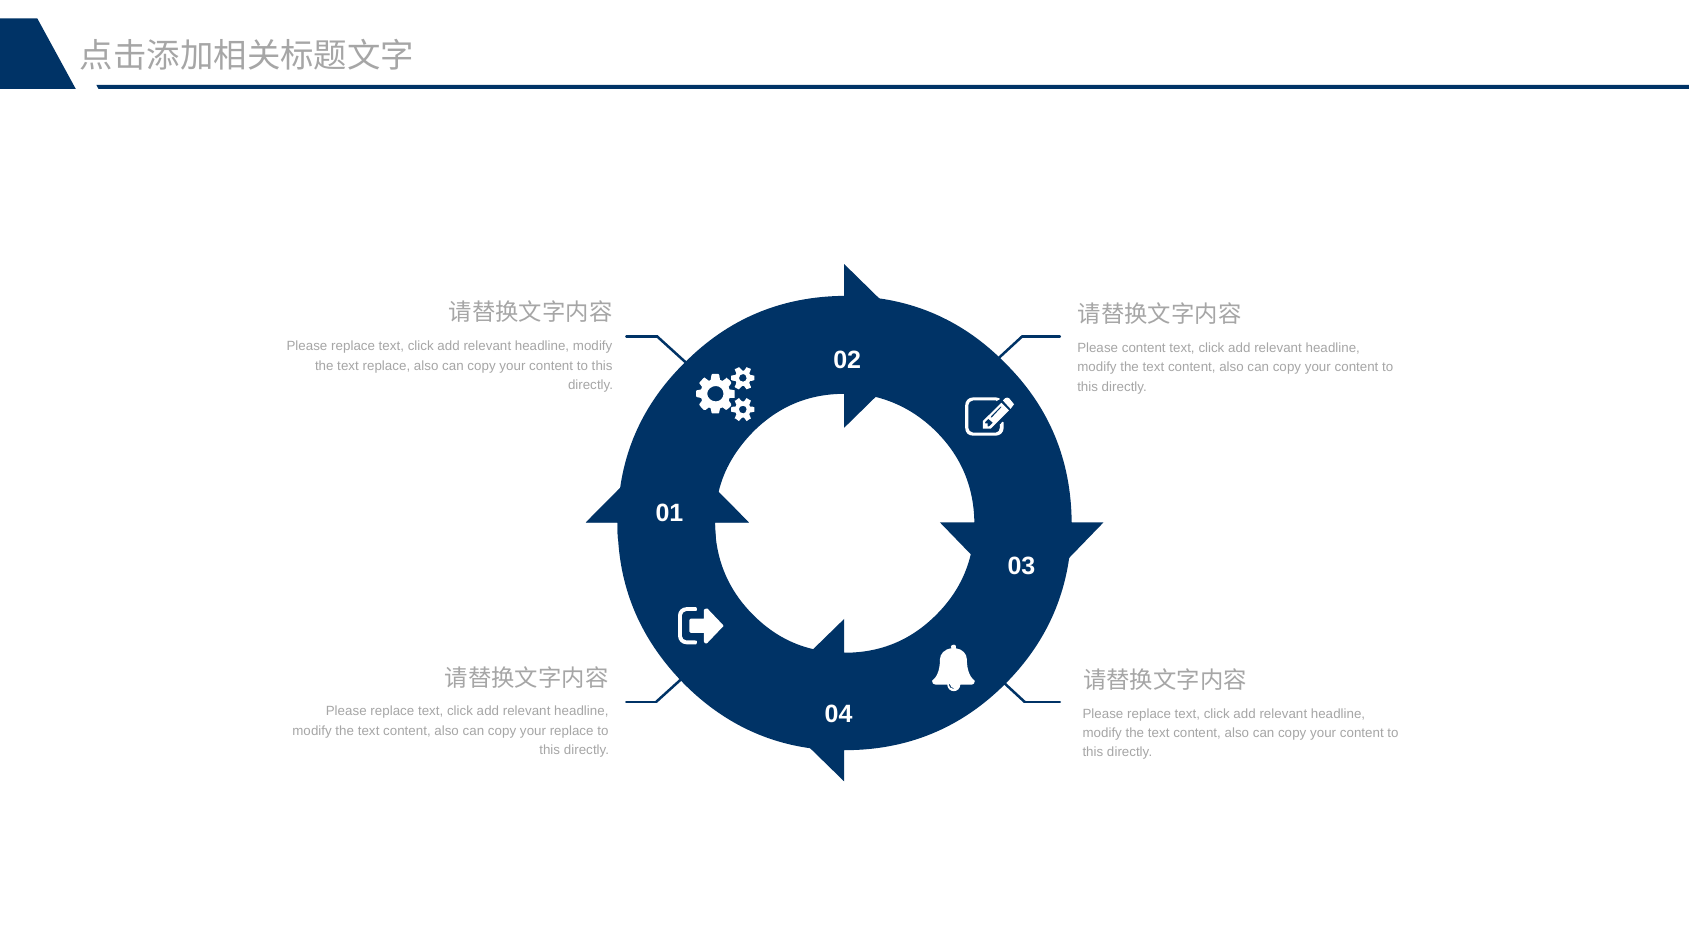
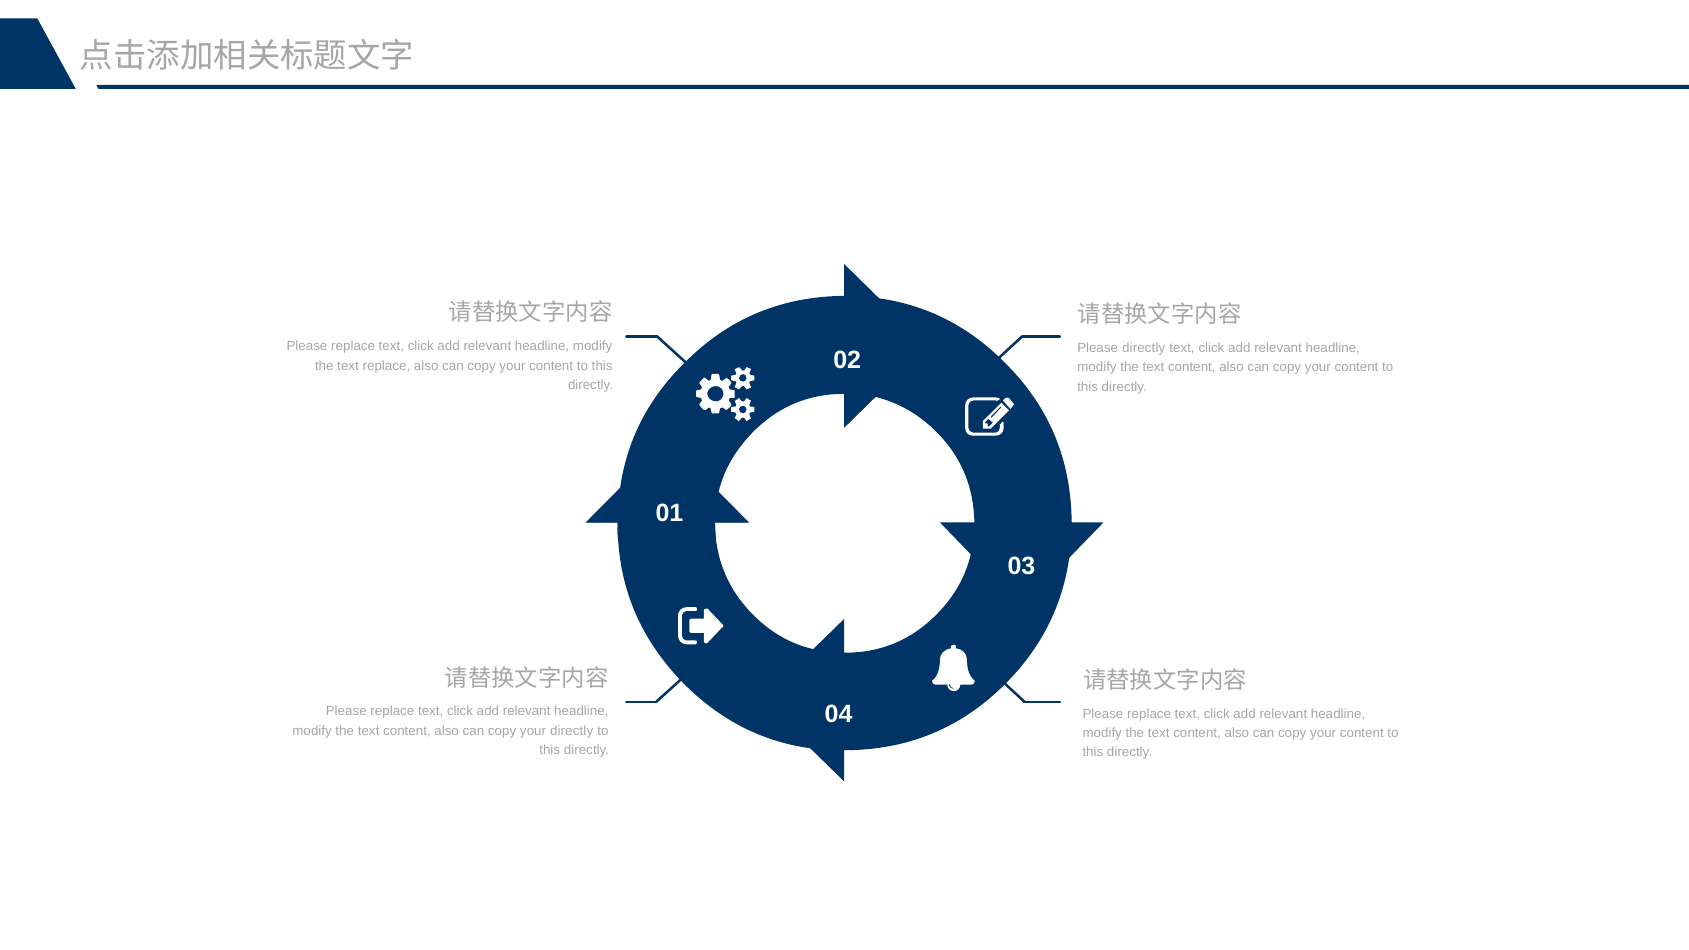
Please content: content -> directly
your replace: replace -> directly
